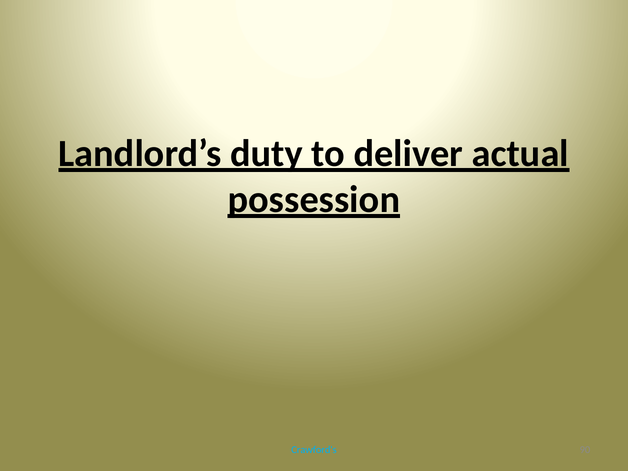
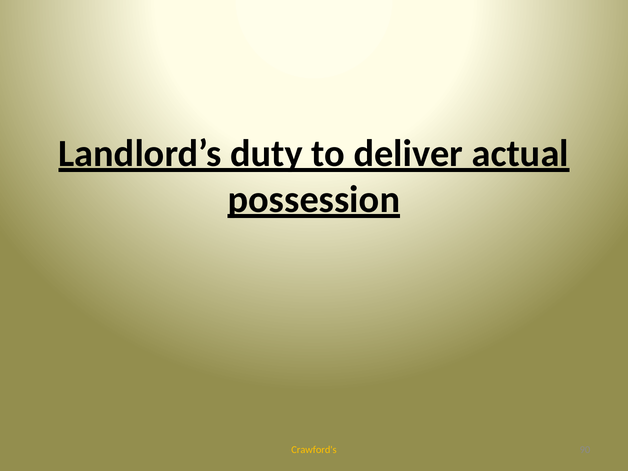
Crawford's colour: light blue -> yellow
